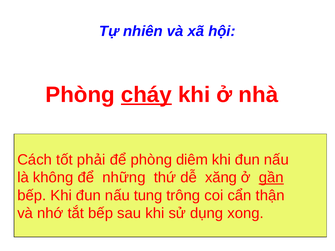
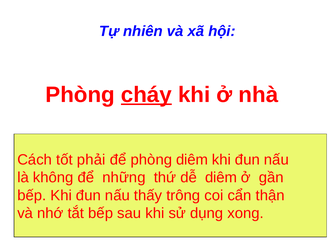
dễ xăng: xăng -> diêm
gần underline: present -> none
tung: tung -> thấy
